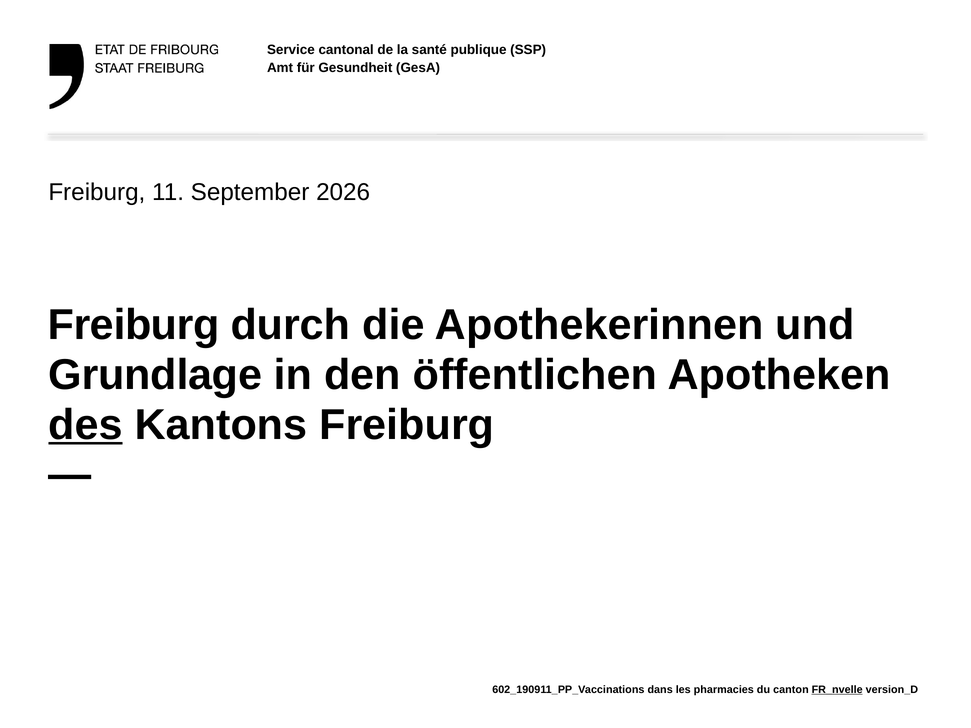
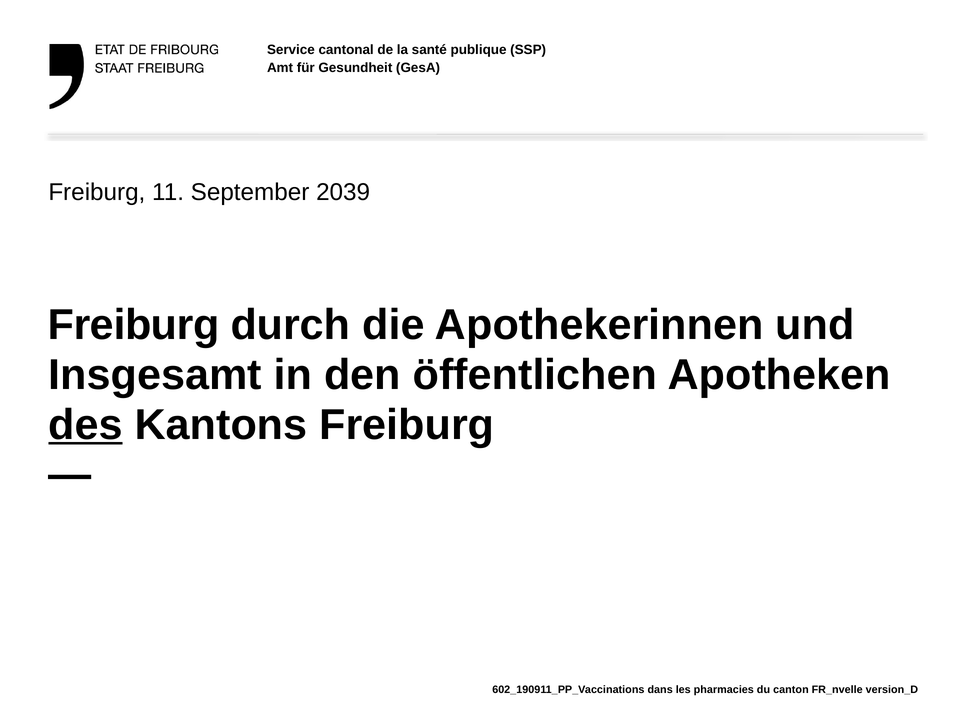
2026: 2026 -> 2039
Grundlage: Grundlage -> Insgesamt
FR_nvelle underline: present -> none
